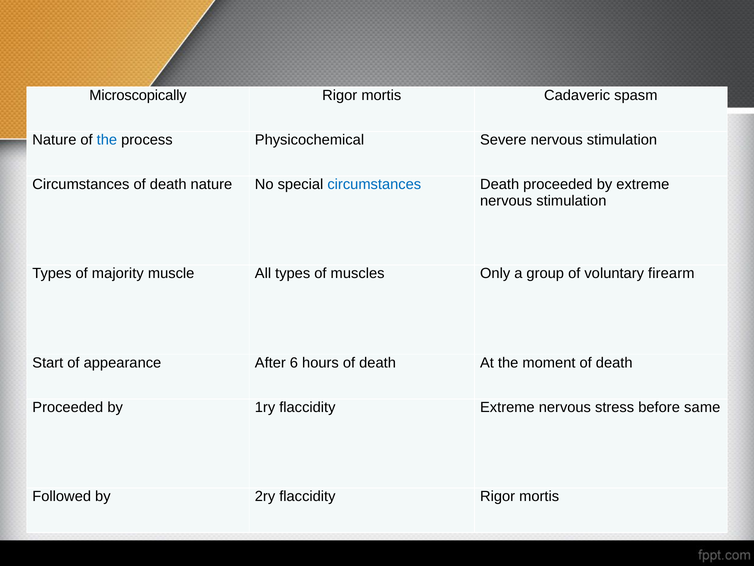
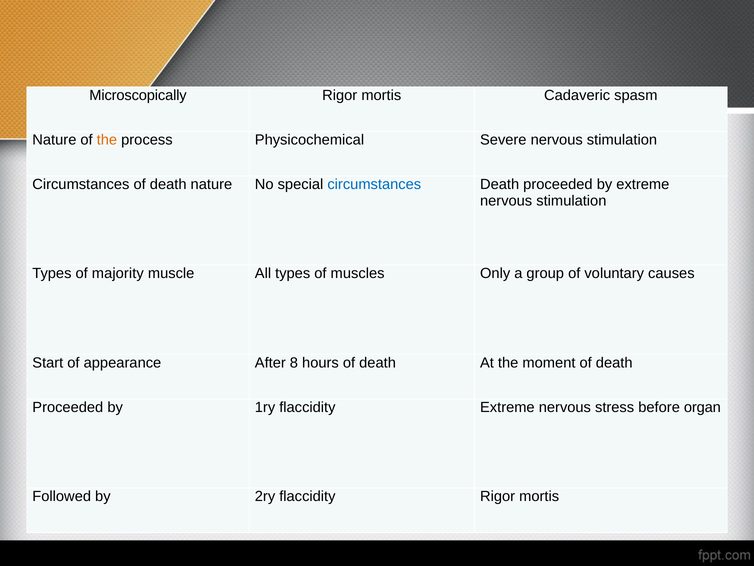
the at (107, 140) colour: blue -> orange
firearm: firearm -> causes
6: 6 -> 8
same: same -> organ
